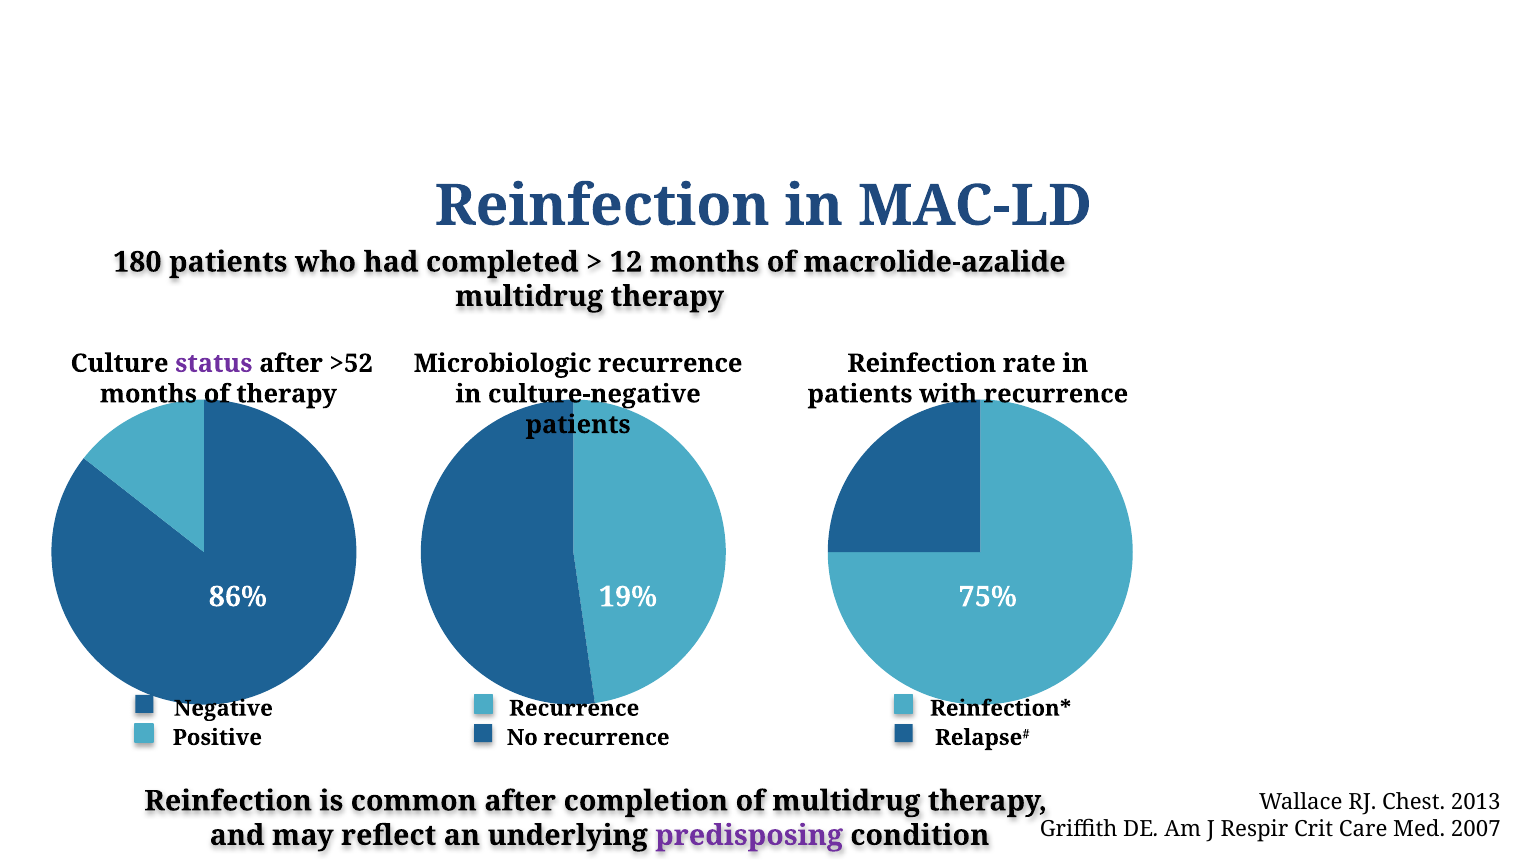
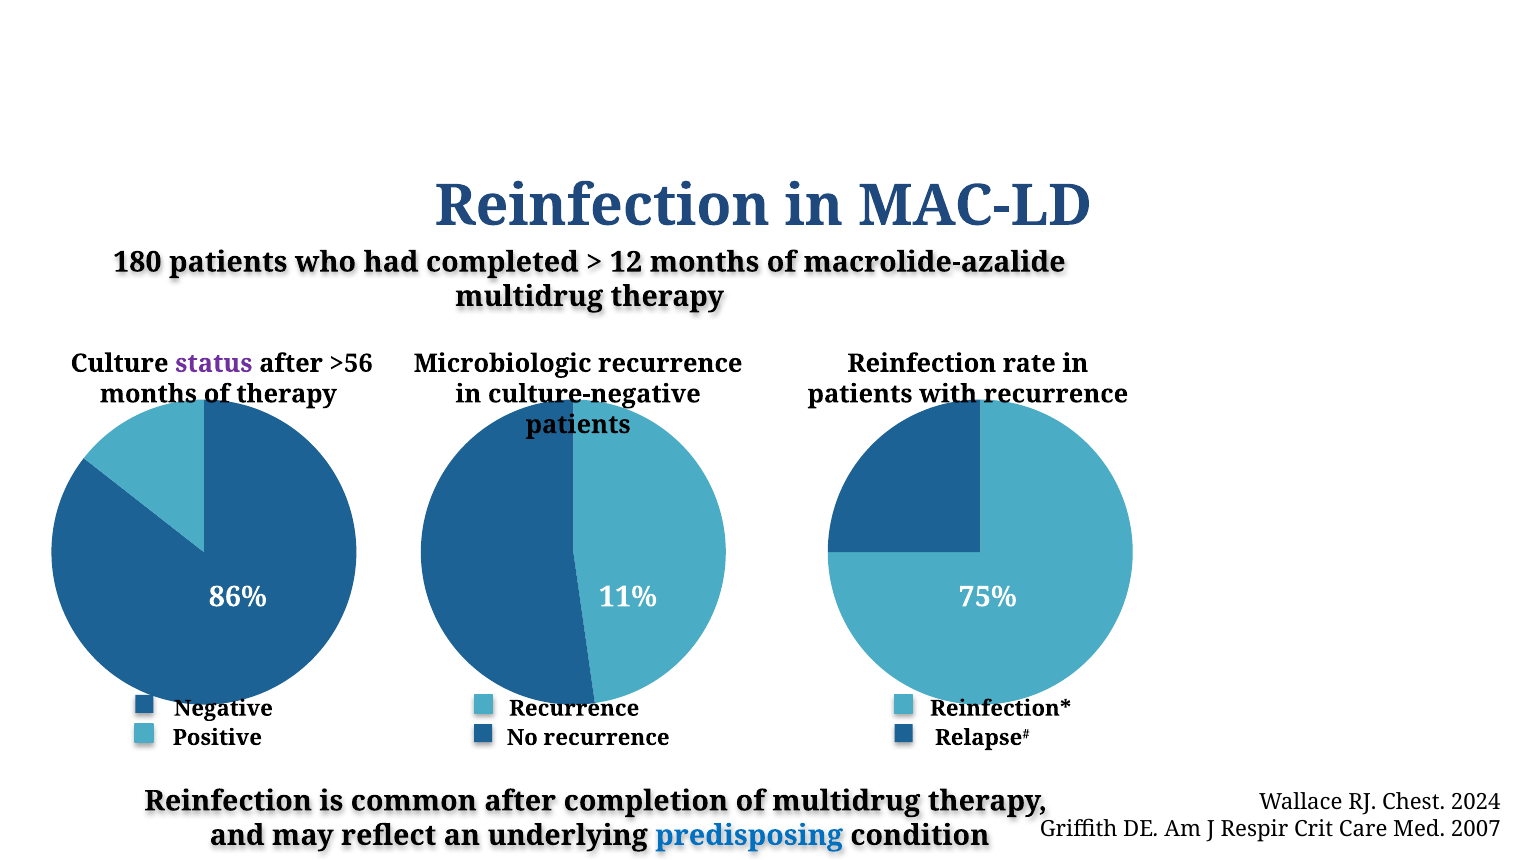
>52: >52 -> >56
19%: 19% -> 11%
2013: 2013 -> 2024
predisposing colour: purple -> blue
